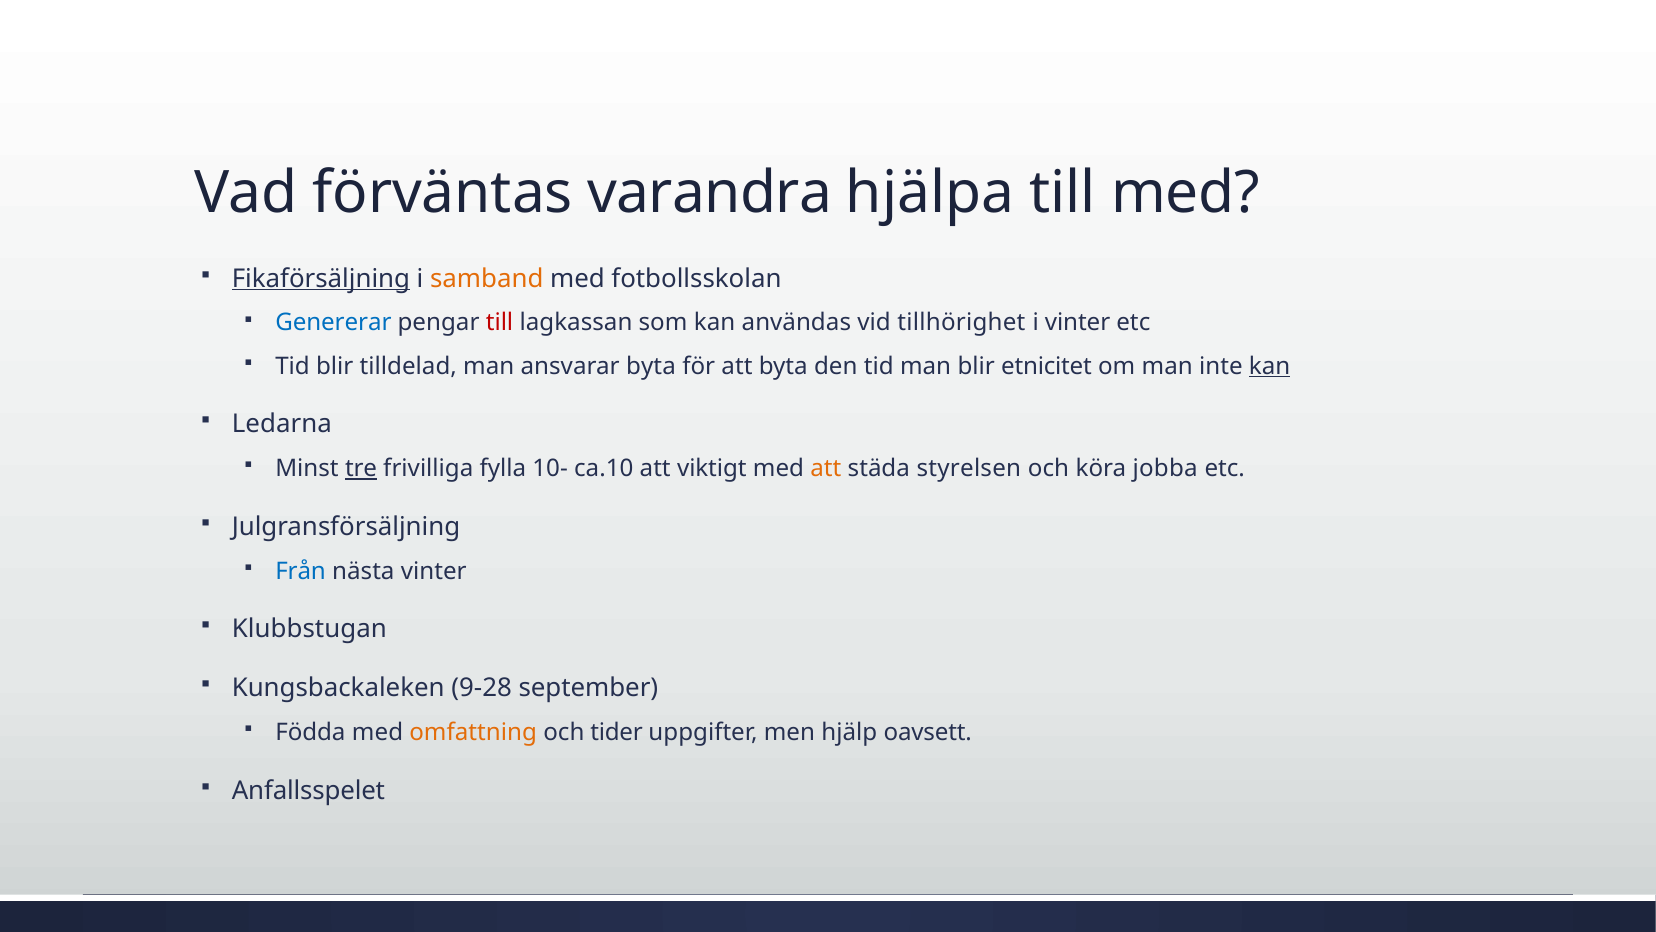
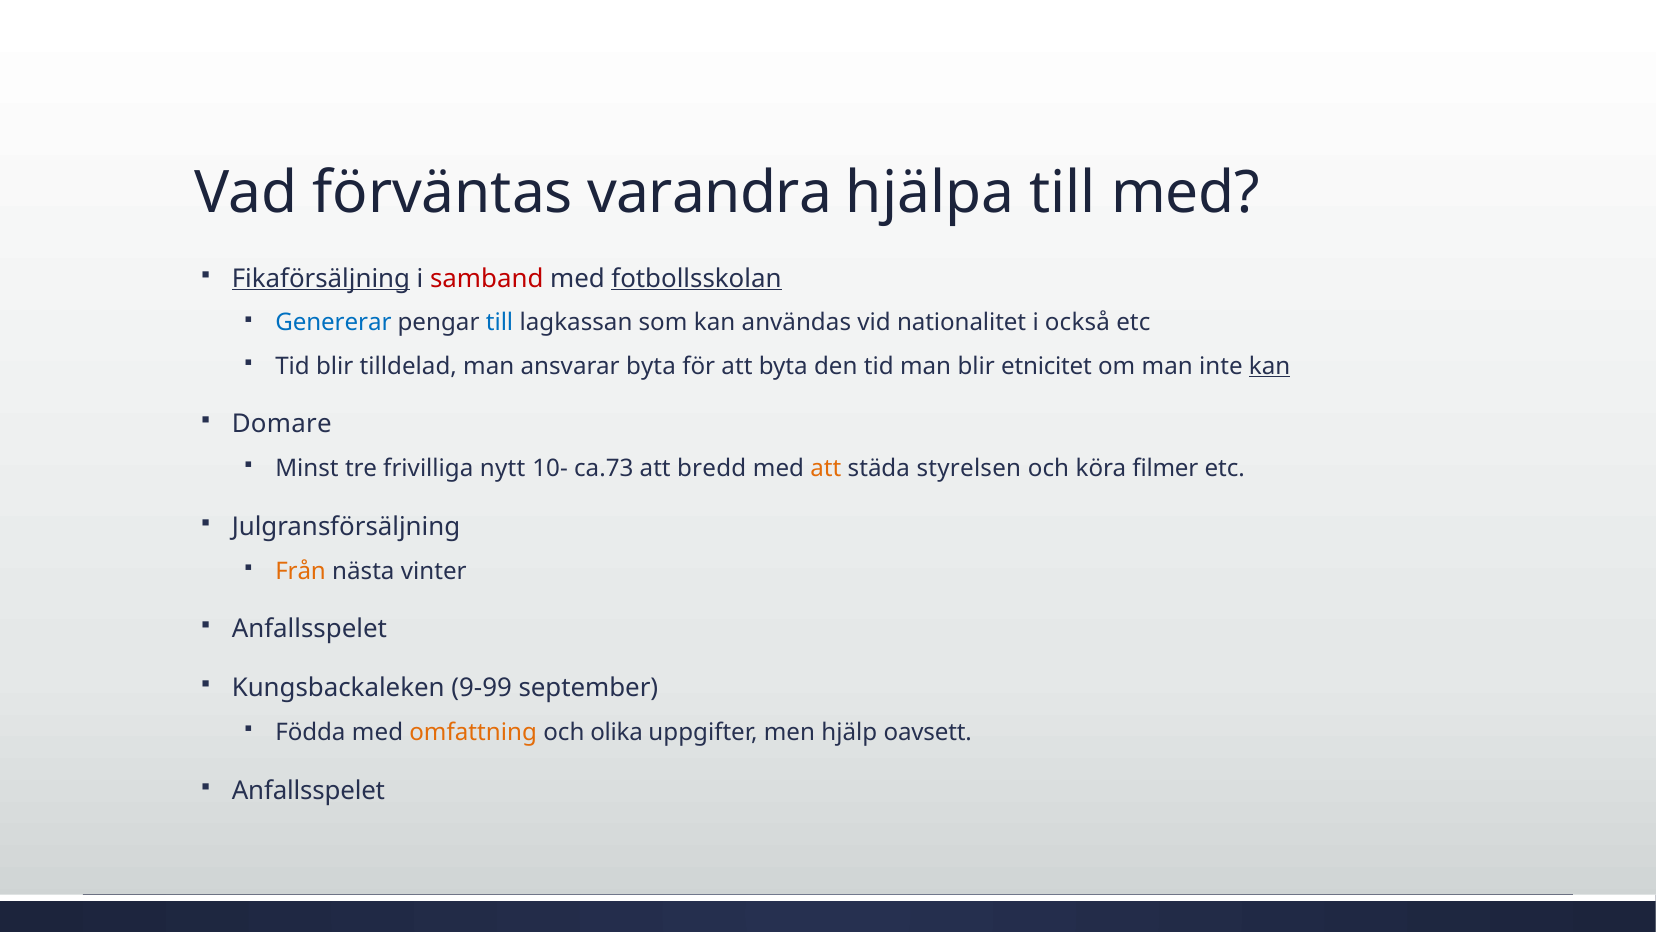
samband colour: orange -> red
fotbollsskolan underline: none -> present
till at (500, 323) colour: red -> blue
tillhörighet: tillhörighet -> nationalitet
i vinter: vinter -> också
Ledarna: Ledarna -> Domare
tre underline: present -> none
fylla: fylla -> nytt
ca.10: ca.10 -> ca.73
viktigt: viktigt -> bredd
jobba: jobba -> filmer
Från colour: blue -> orange
Klubbstugan at (309, 629): Klubbstugan -> Anfallsspelet
9-28: 9-28 -> 9-99
tider: tider -> olika
